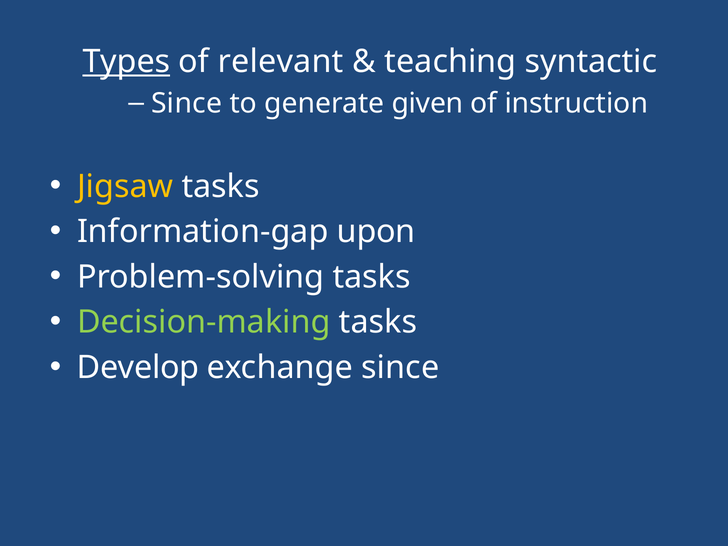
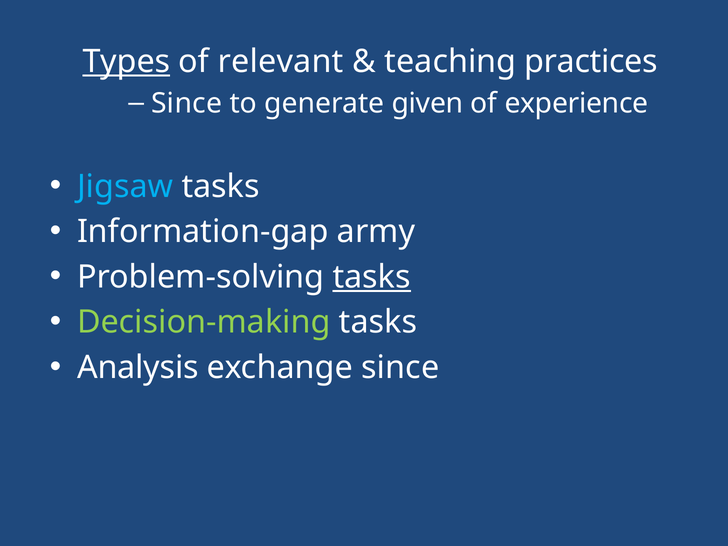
syntactic: syntactic -> practices
instruction: instruction -> experience
Jigsaw colour: yellow -> light blue
upon: upon -> army
tasks at (372, 277) underline: none -> present
Develop: Develop -> Analysis
